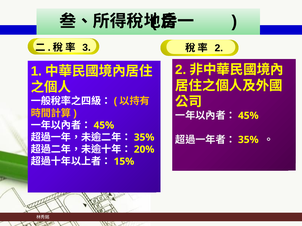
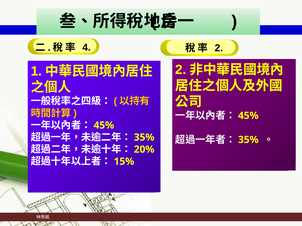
3: 3 -> 4
